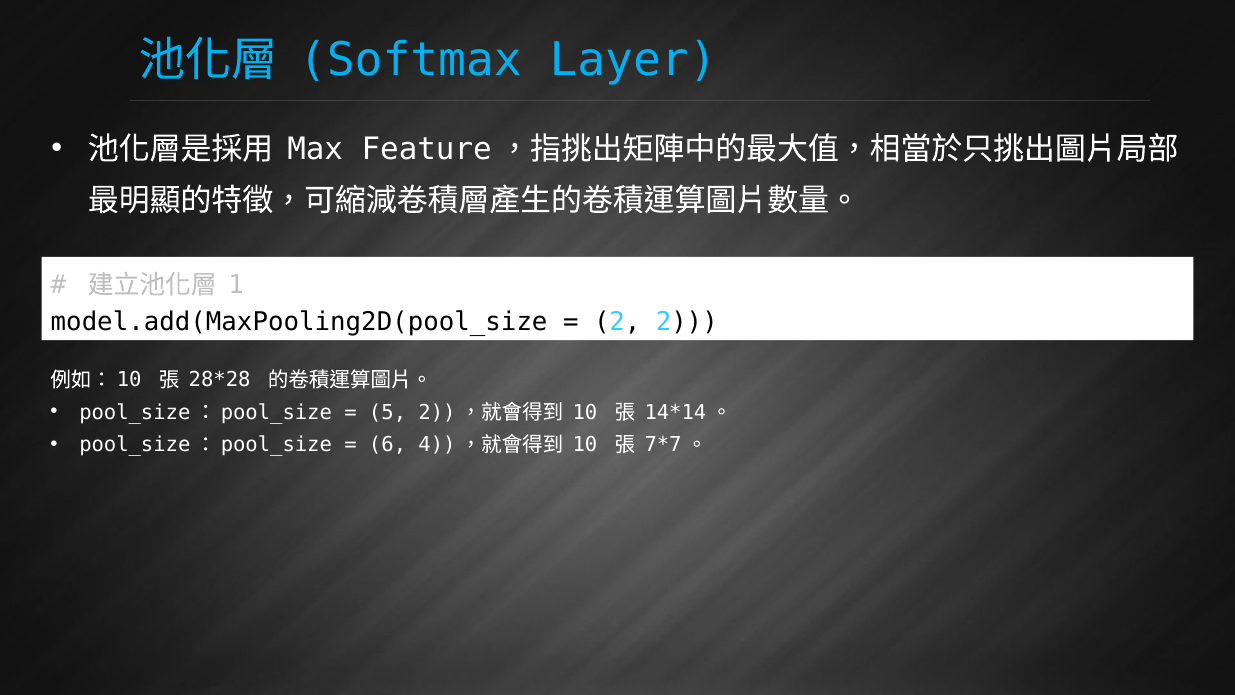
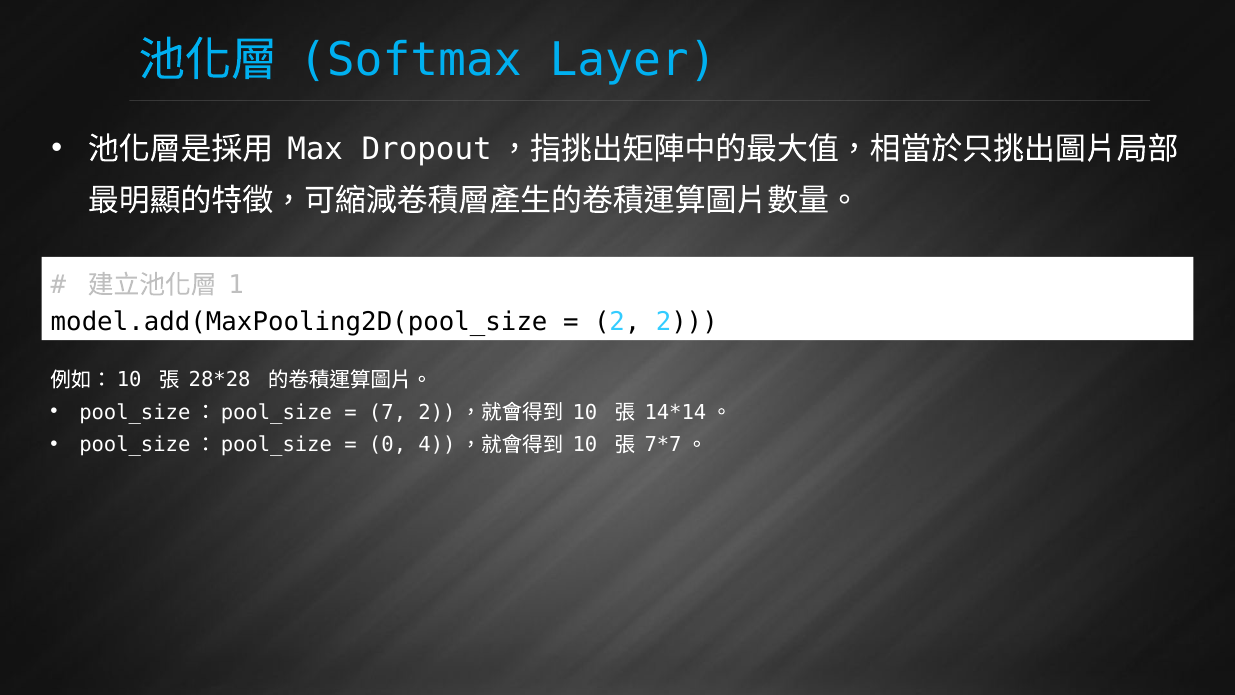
Feature: Feature -> Dropout
5: 5 -> 7
6: 6 -> 0
